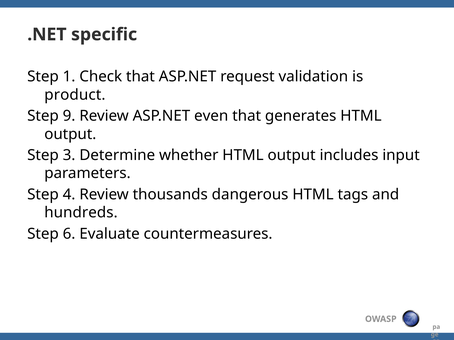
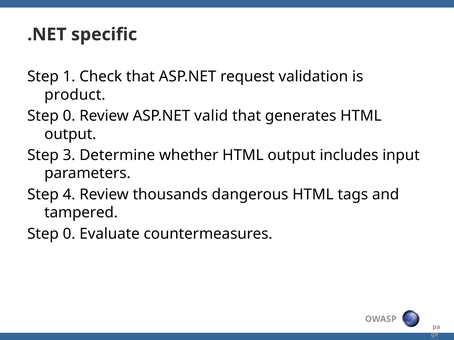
9 at (69, 116): 9 -> 0
even: even -> valid
hundreds: hundreds -> tampered
6 at (69, 234): 6 -> 0
